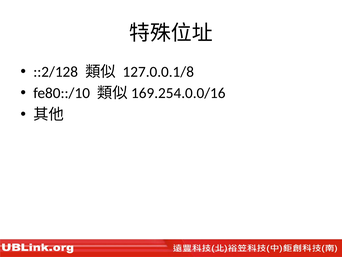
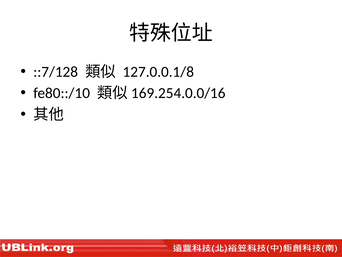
::2/128: ::2/128 -> ::7/128
